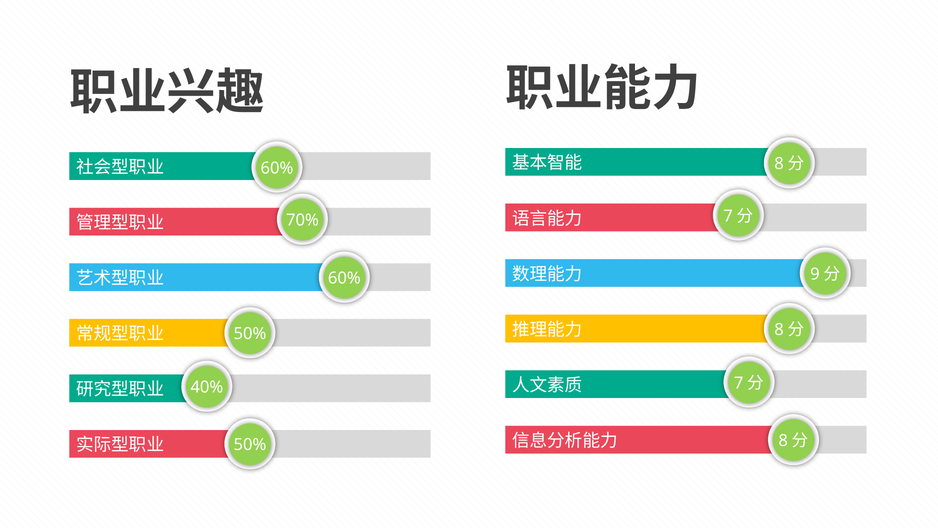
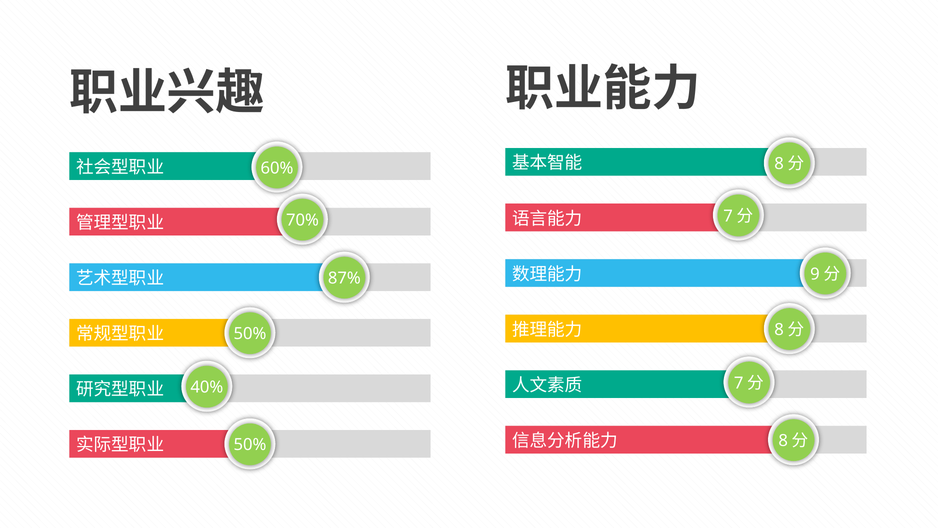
60% at (344, 278): 60% -> 87%
